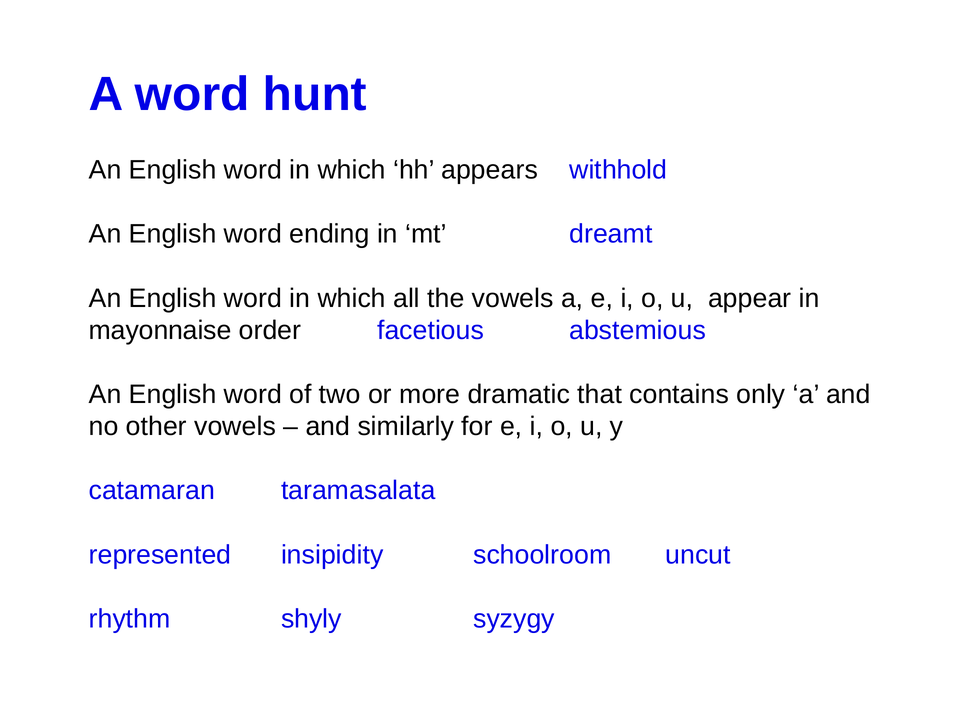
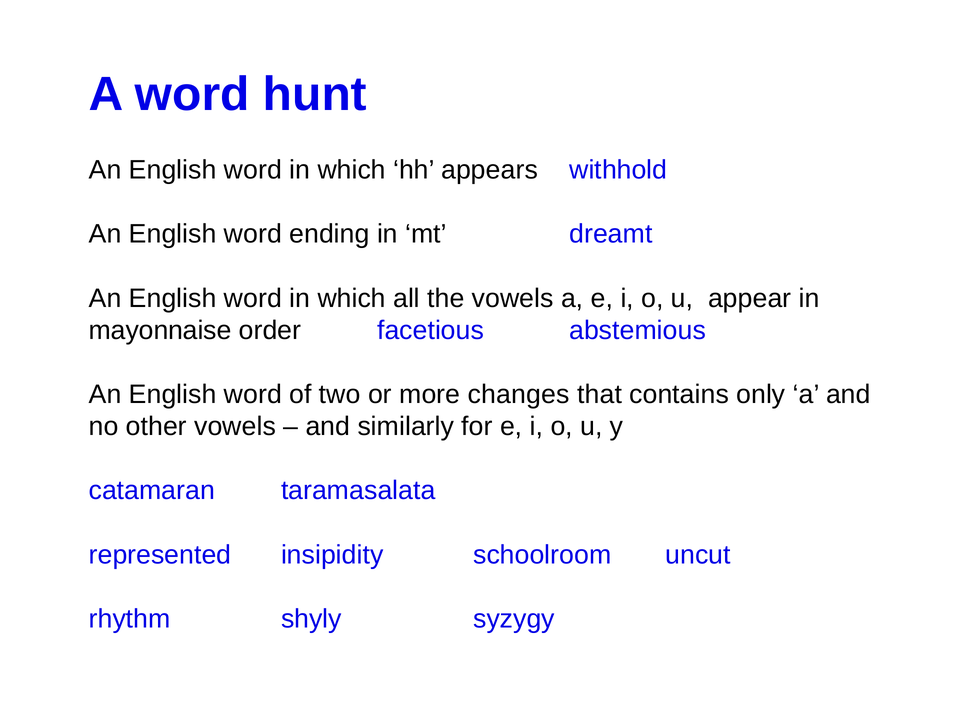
dramatic: dramatic -> changes
